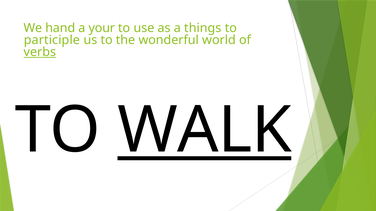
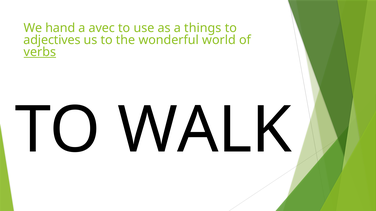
your: your -> avec
participle: participle -> adjectives
WALK underline: present -> none
